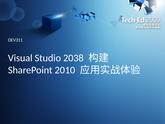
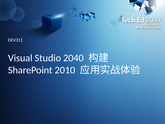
2038: 2038 -> 2040
